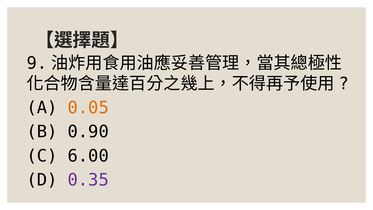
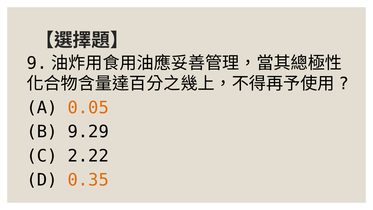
0.90: 0.90 -> 9.29
6.00: 6.00 -> 2.22
0.35 colour: purple -> orange
